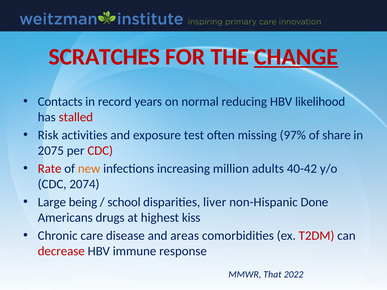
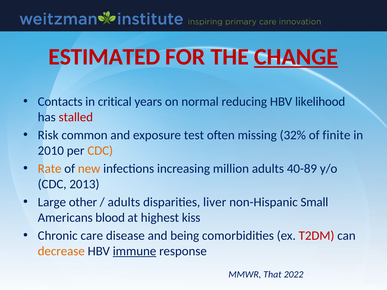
SCRATCHES: SCRATCHES -> ESTIMATED
record: record -> critical
activities: activities -> common
97%: 97% -> 32%
share: share -> finite
2075: 2075 -> 2010
CDC at (100, 151) colour: red -> orange
Rate colour: red -> orange
40-42: 40-42 -> 40-89
2074: 2074 -> 2013
being: being -> other
school at (124, 202): school -> adults
Done: Done -> Small
drugs: drugs -> blood
areas: areas -> being
decrease colour: red -> orange
immune underline: none -> present
